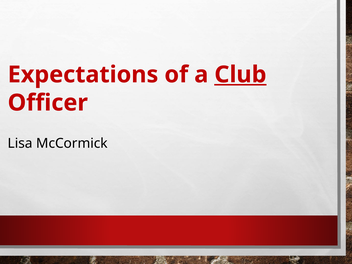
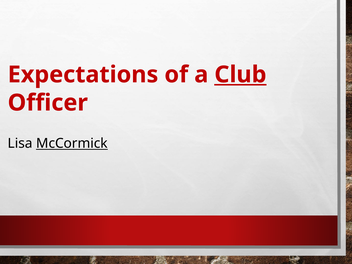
McCormick underline: none -> present
